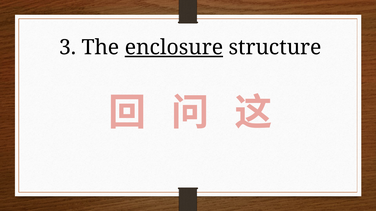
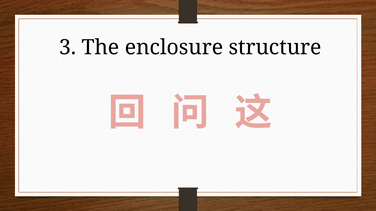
enclosure underline: present -> none
